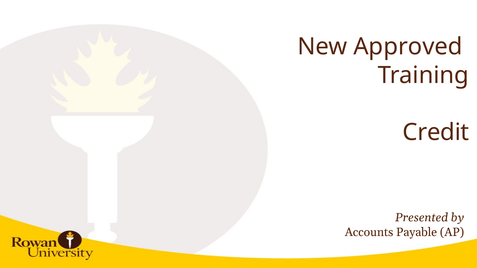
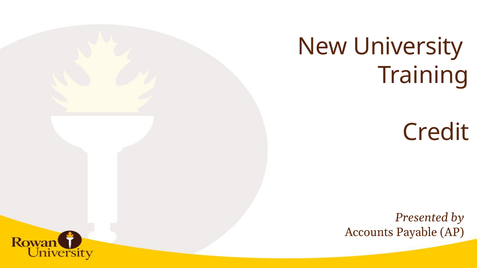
Approved: Approved -> University
